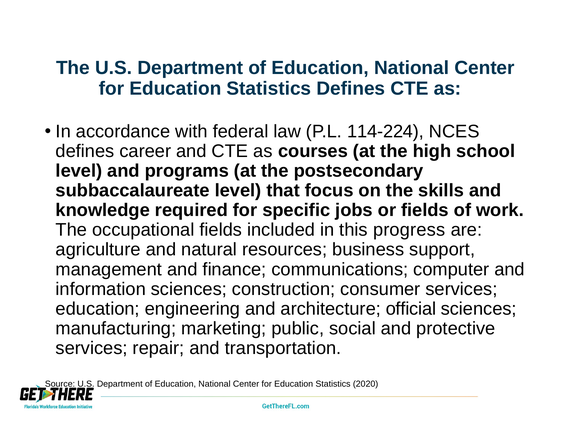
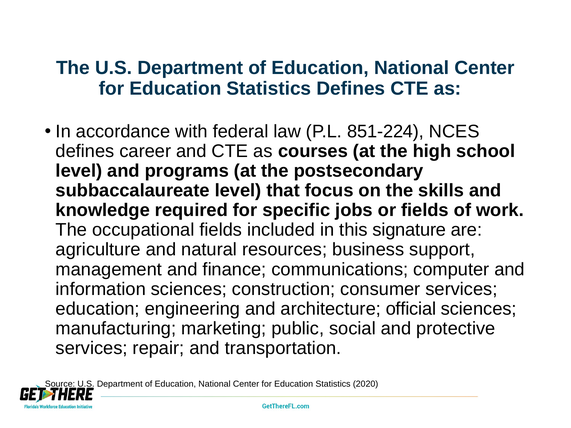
114-224: 114-224 -> 851-224
progress: progress -> signature
